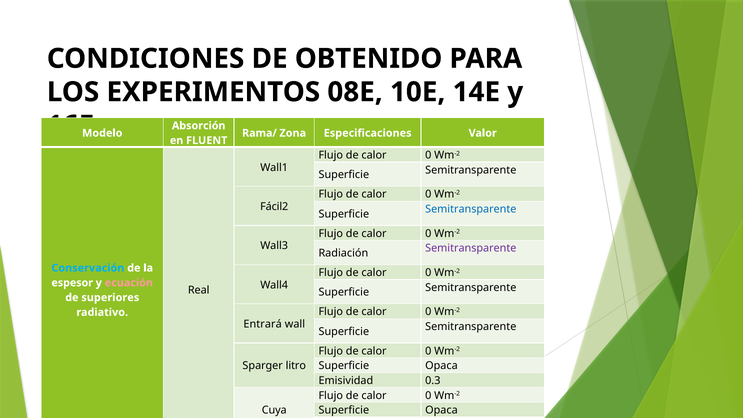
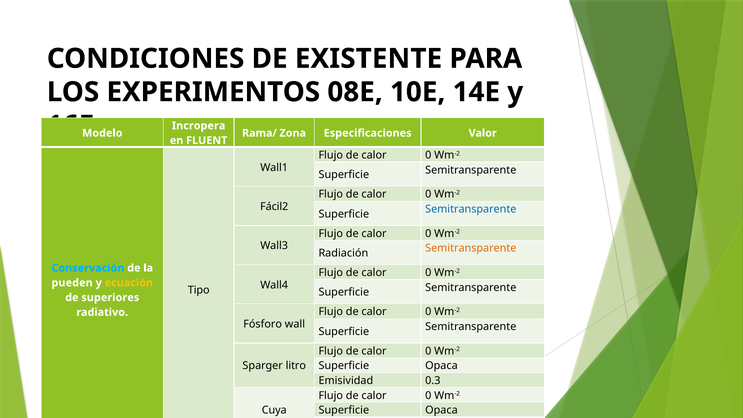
OBTENIDO: OBTENIDO -> EXISTENTE
Absorción: Absorción -> Incropera
Semitransparente at (471, 248) colour: purple -> orange
espesor: espesor -> pueden
ecuación colour: pink -> yellow
Real: Real -> Tipo
Entrará: Entrará -> Fósforo
